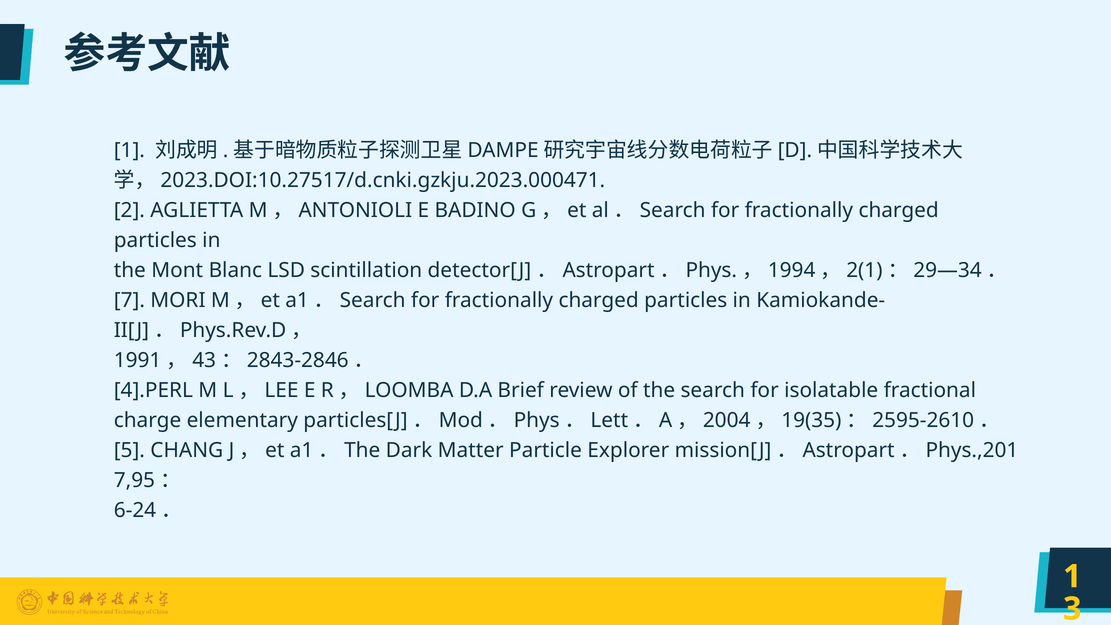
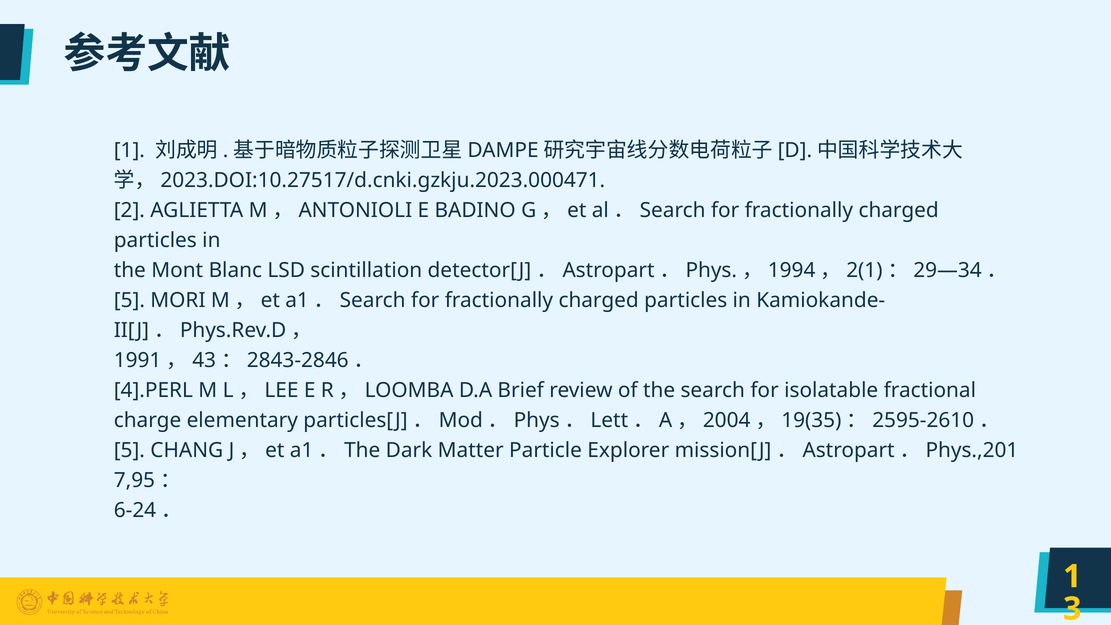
7 at (129, 300): 7 -> 5
